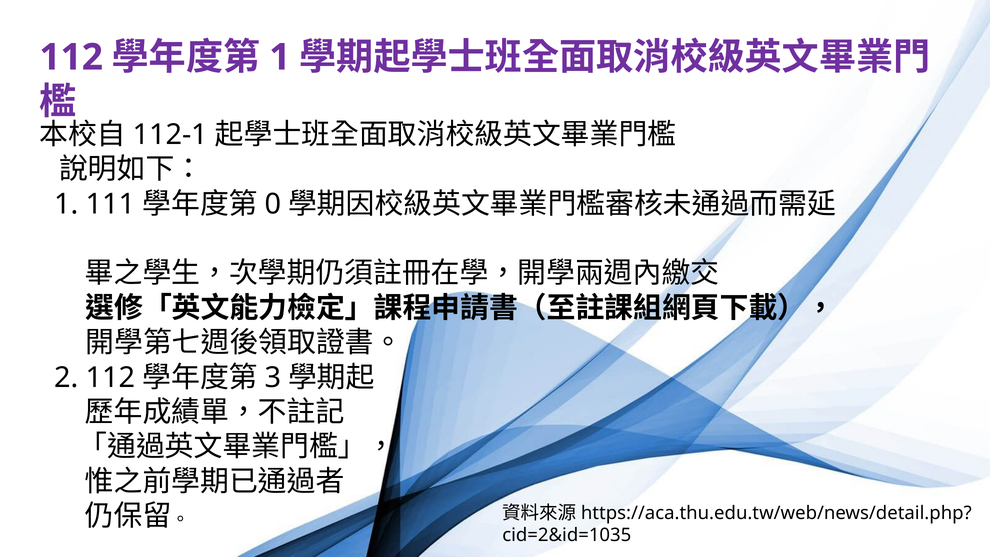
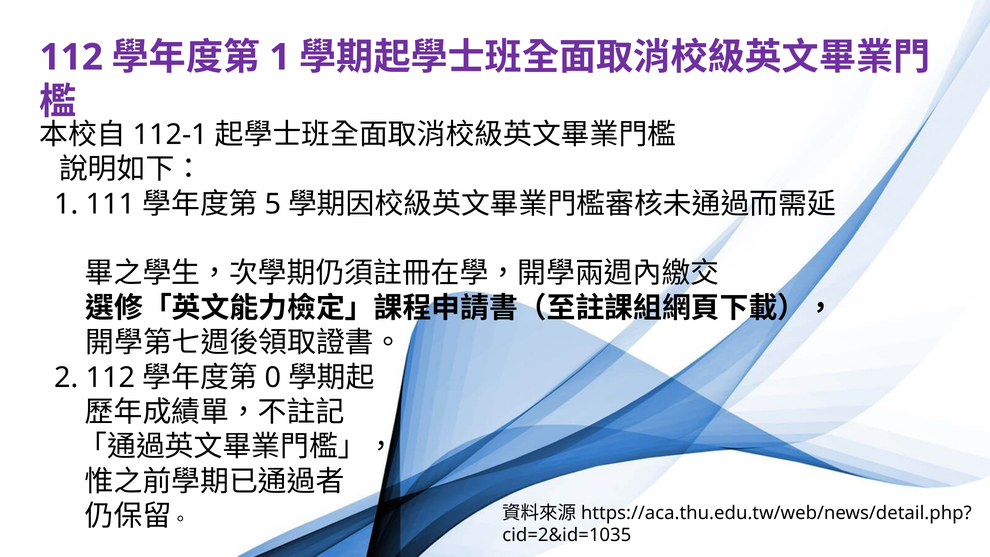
0: 0 -> 5
3: 3 -> 0
